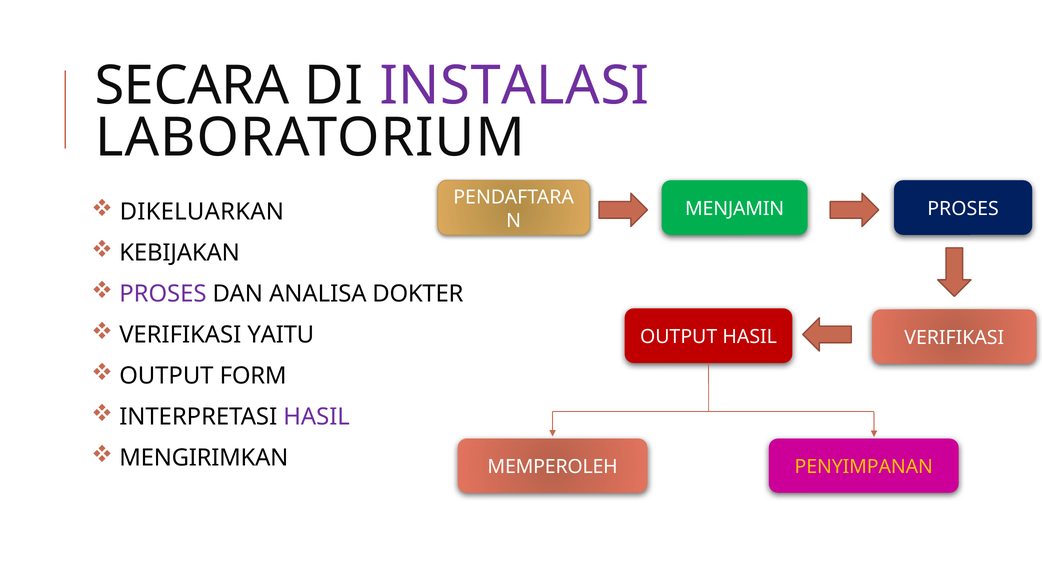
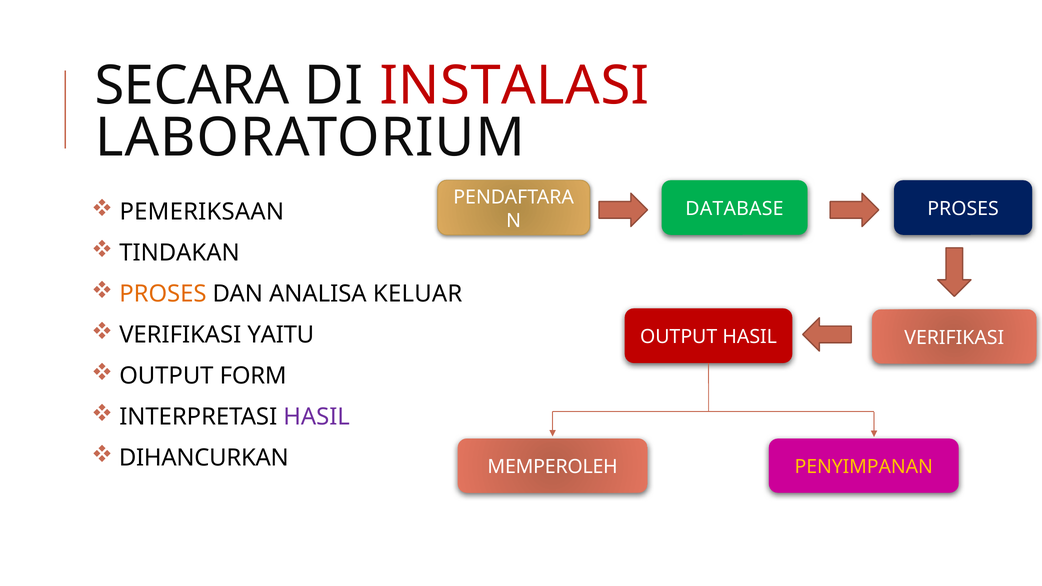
INSTALASI colour: purple -> red
DIKELUARKAN: DIKELUARKAN -> PEMERIKSAAN
MENJAMIN: MENJAMIN -> DATABASE
KEBIJAKAN: KEBIJAKAN -> TINDAKAN
PROSES at (163, 294) colour: purple -> orange
DOKTER: DOKTER -> KELUAR
MENGIRIMKAN: MENGIRIMKAN -> DIHANCURKAN
